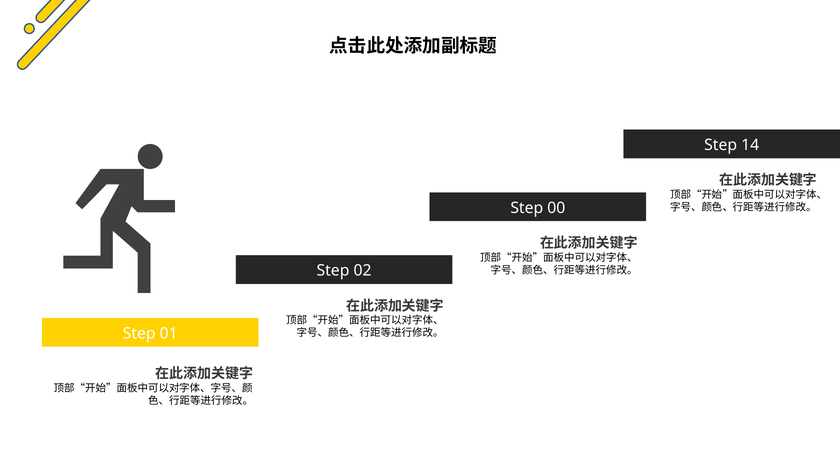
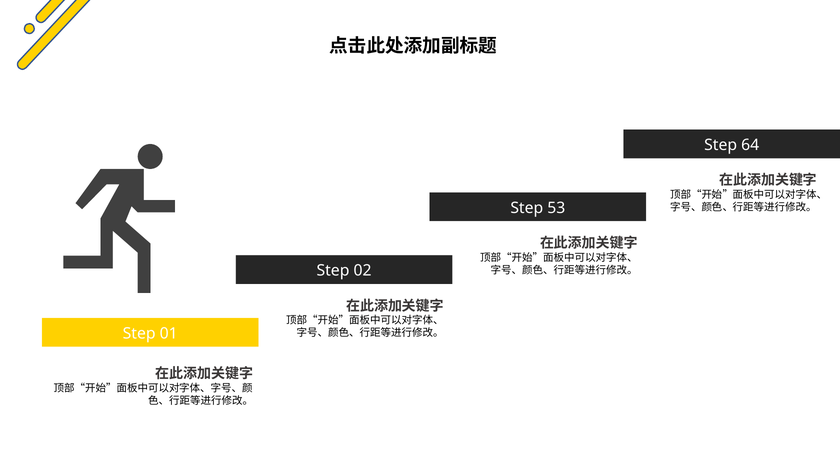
14: 14 -> 64
00: 00 -> 53
